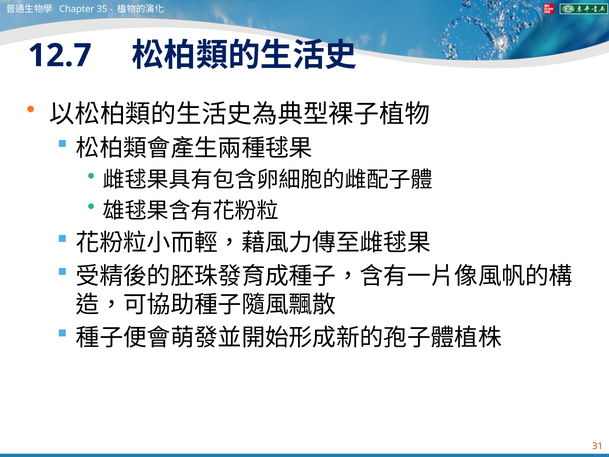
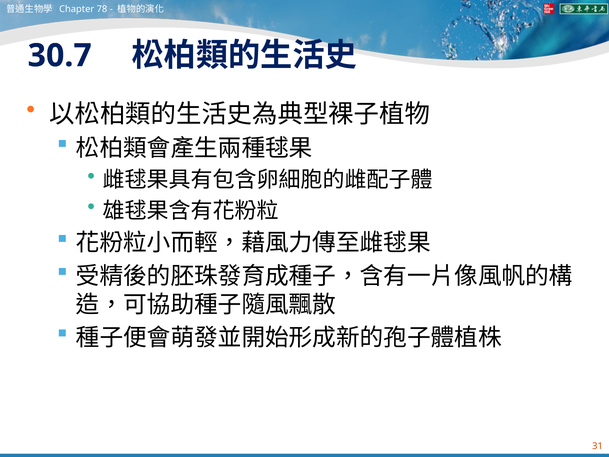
35: 35 -> 78
12.7: 12.7 -> 30.7
